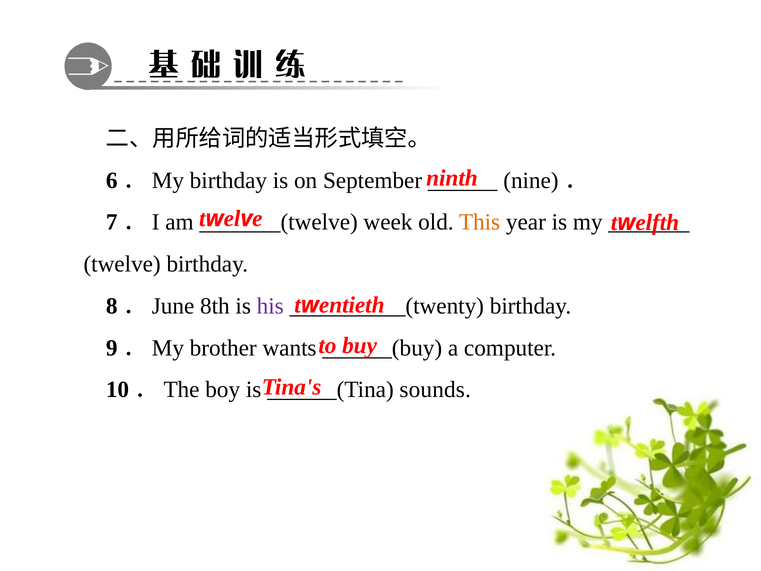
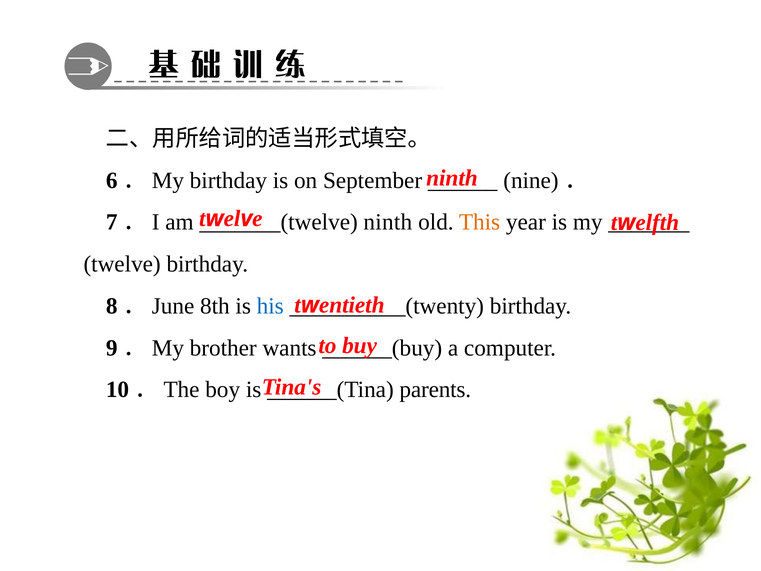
week at (388, 222): week -> ninth
his colour: purple -> blue
sounds: sounds -> parents
